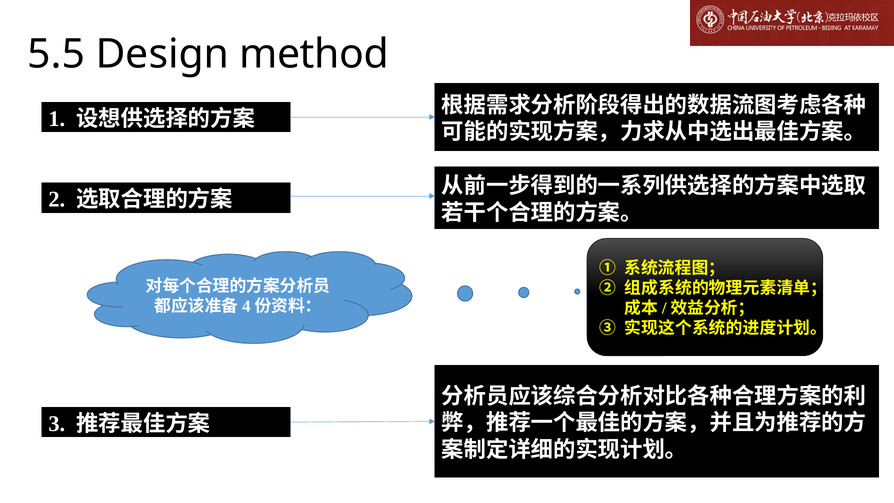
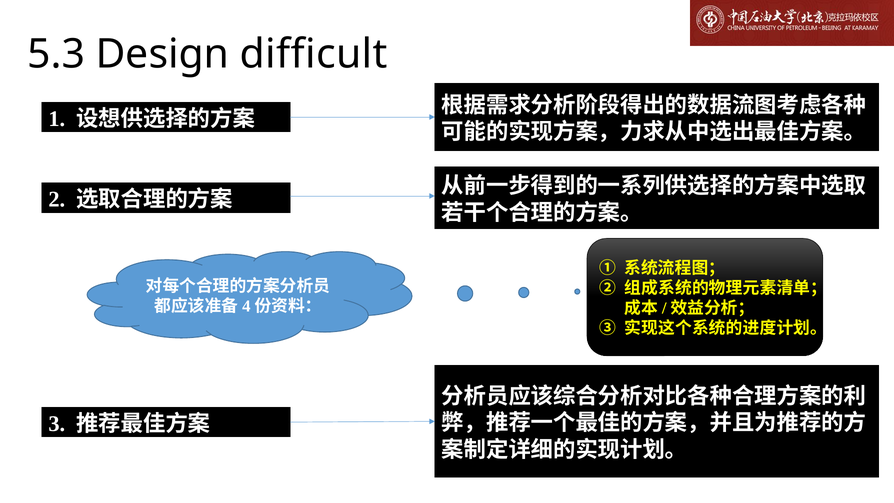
5.5: 5.5 -> 5.3
method: method -> difficult
